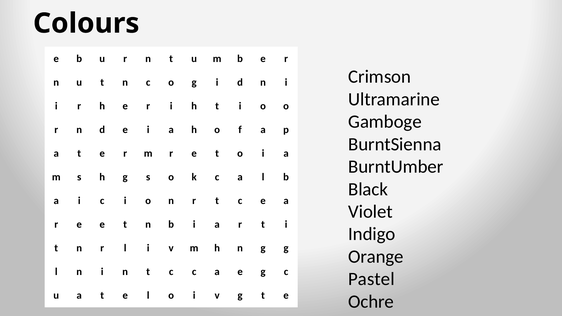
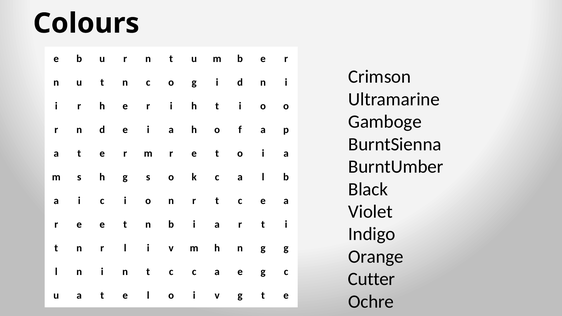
Pastel: Pastel -> Cutter
